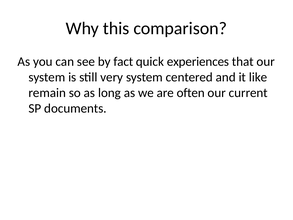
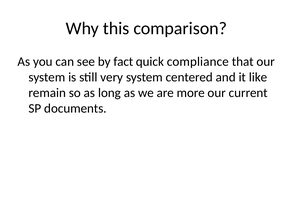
experiences: experiences -> compliance
often: often -> more
